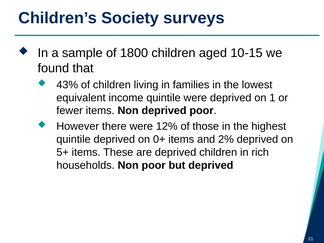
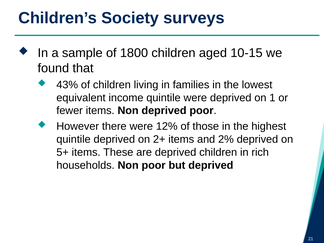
0+: 0+ -> 2+
